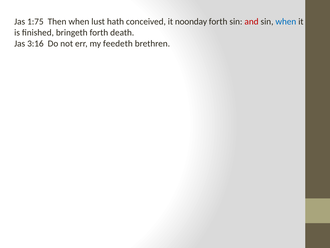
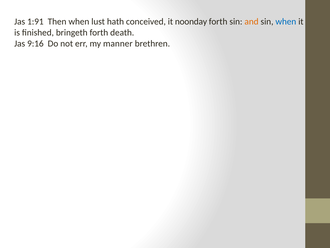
1:75: 1:75 -> 1:91
and colour: red -> orange
3:16: 3:16 -> 9:16
feedeth: feedeth -> manner
